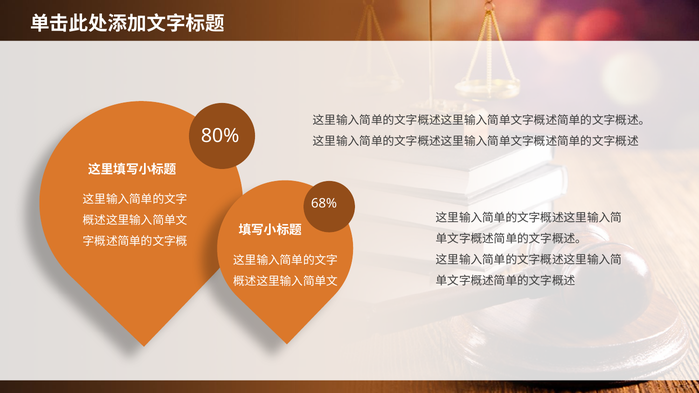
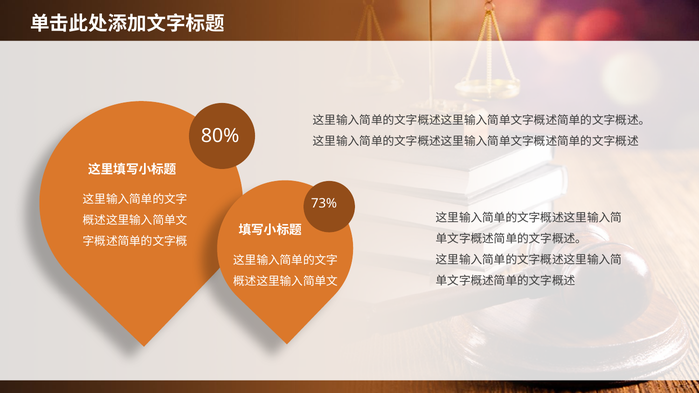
68%: 68% -> 73%
